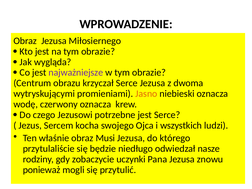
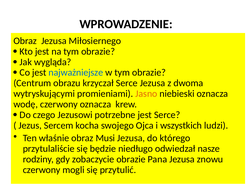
najważniejsze colour: purple -> blue
zobaczycie uczynki: uczynki -> obrazie
ponieważ at (42, 170): ponieważ -> czerwony
